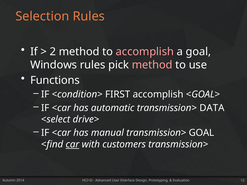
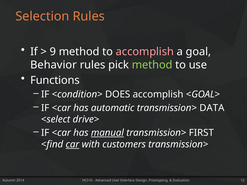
2: 2 -> 9
Windows: Windows -> Behavior
method at (152, 65) colour: pink -> light green
FIRST: FIRST -> DOES
manual underline: none -> present
transmission> GOAL: GOAL -> FIRST
